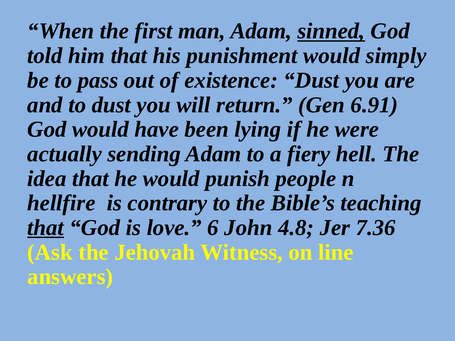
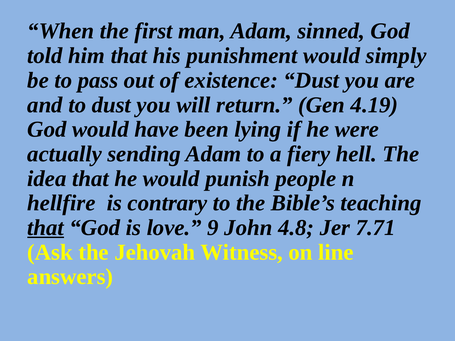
sinned underline: present -> none
6.91: 6.91 -> 4.19
6: 6 -> 9
7.36: 7.36 -> 7.71
